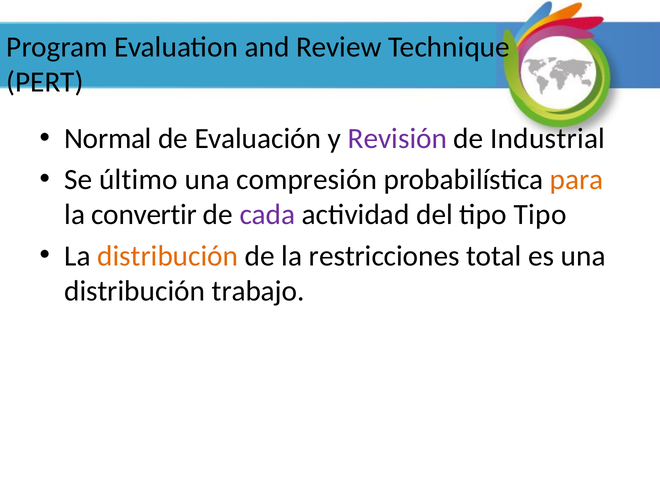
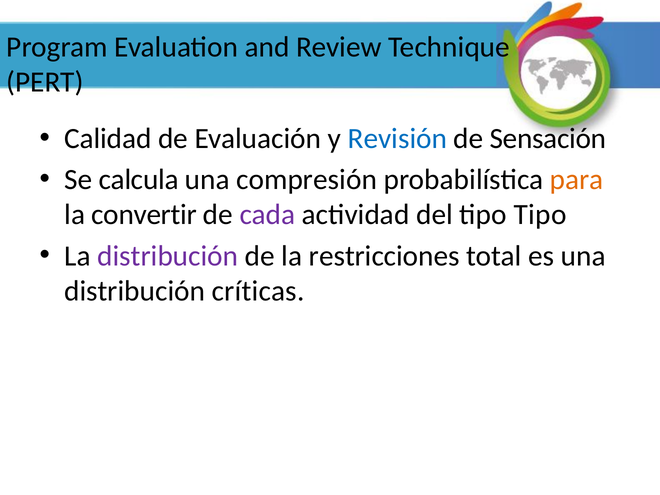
Normal: Normal -> Calidad
Revisión colour: purple -> blue
Industrial: Industrial -> Sensación
último: último -> calcula
distribución at (168, 256) colour: orange -> purple
trabajo: trabajo -> críticas
